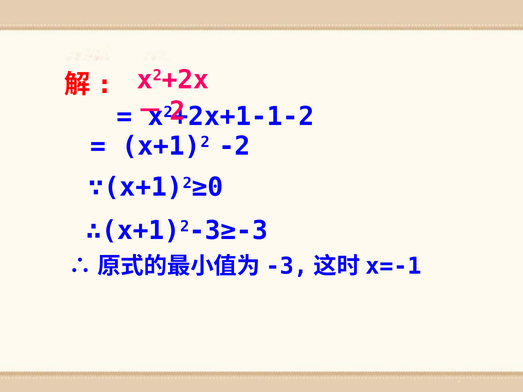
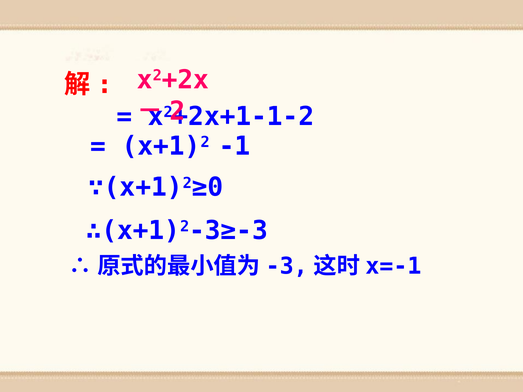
-2: -2 -> -1
